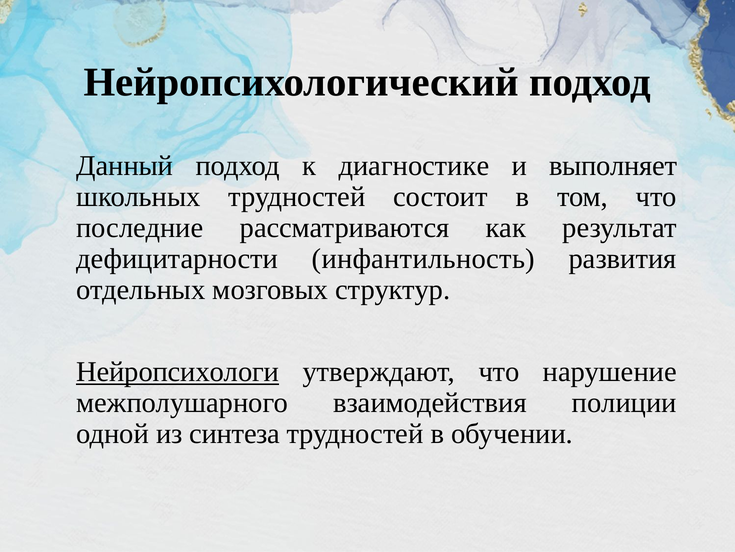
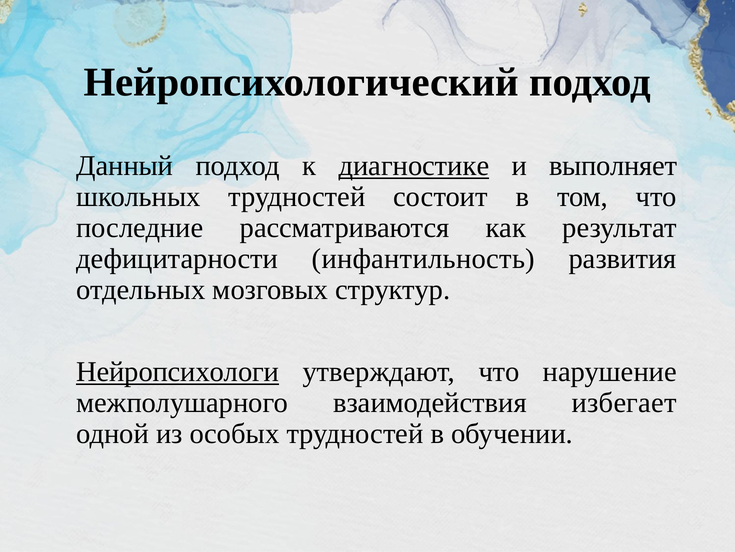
диагностике underline: none -> present
полиции: полиции -> избегает
синтеза: синтеза -> особых
